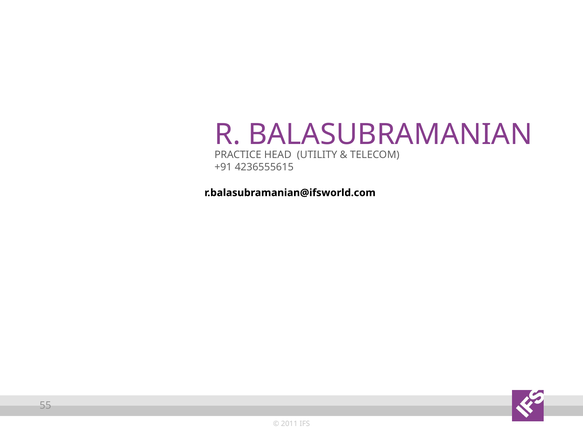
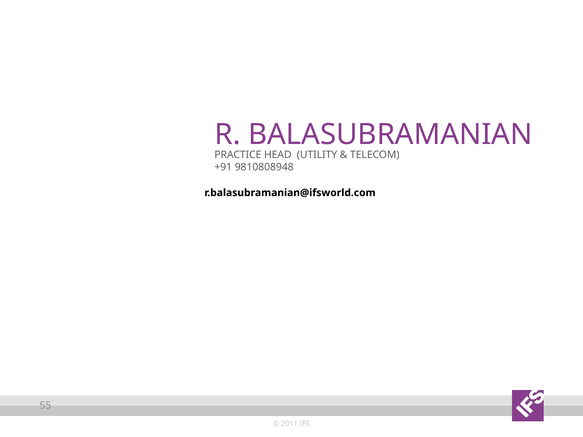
4236555615: 4236555615 -> 9810808948
